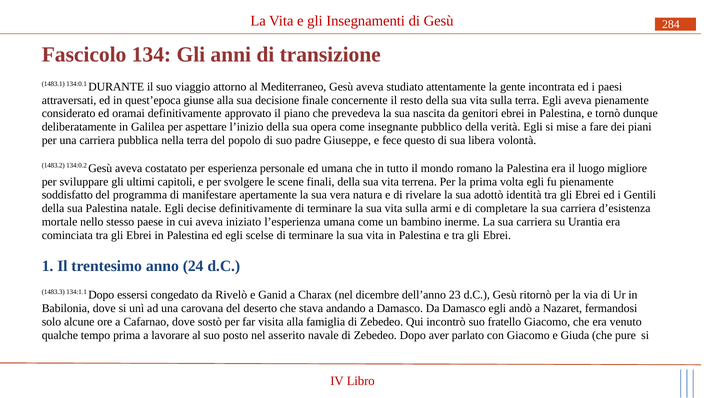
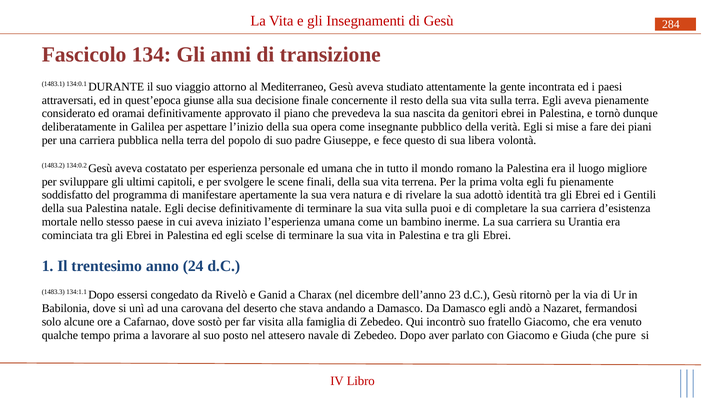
armi: armi -> puoi
asserito: asserito -> attesero
